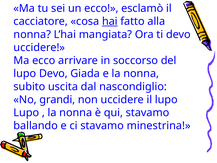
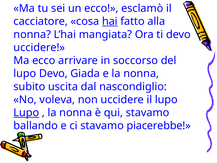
grandi: grandi -> voleva
Lupo at (26, 112) underline: none -> present
minestrina: minestrina -> piacerebbe
